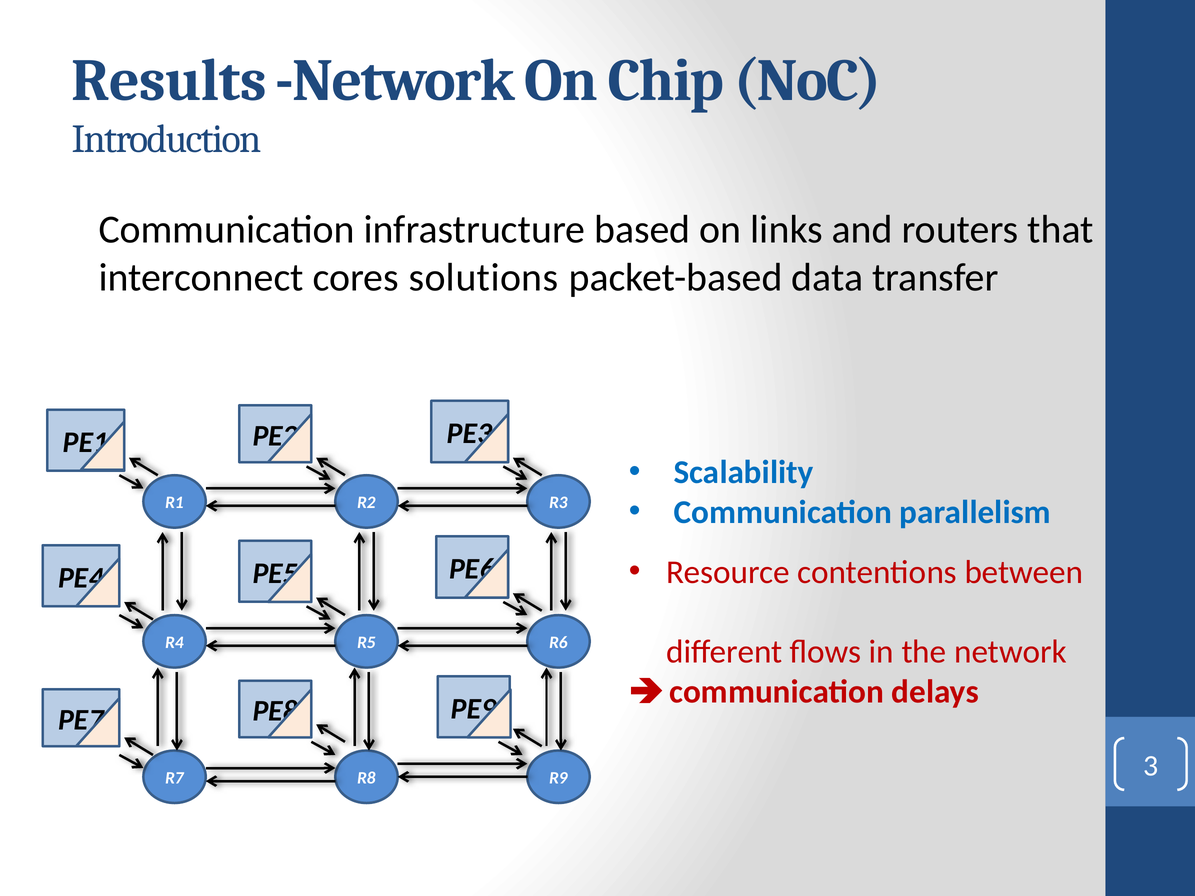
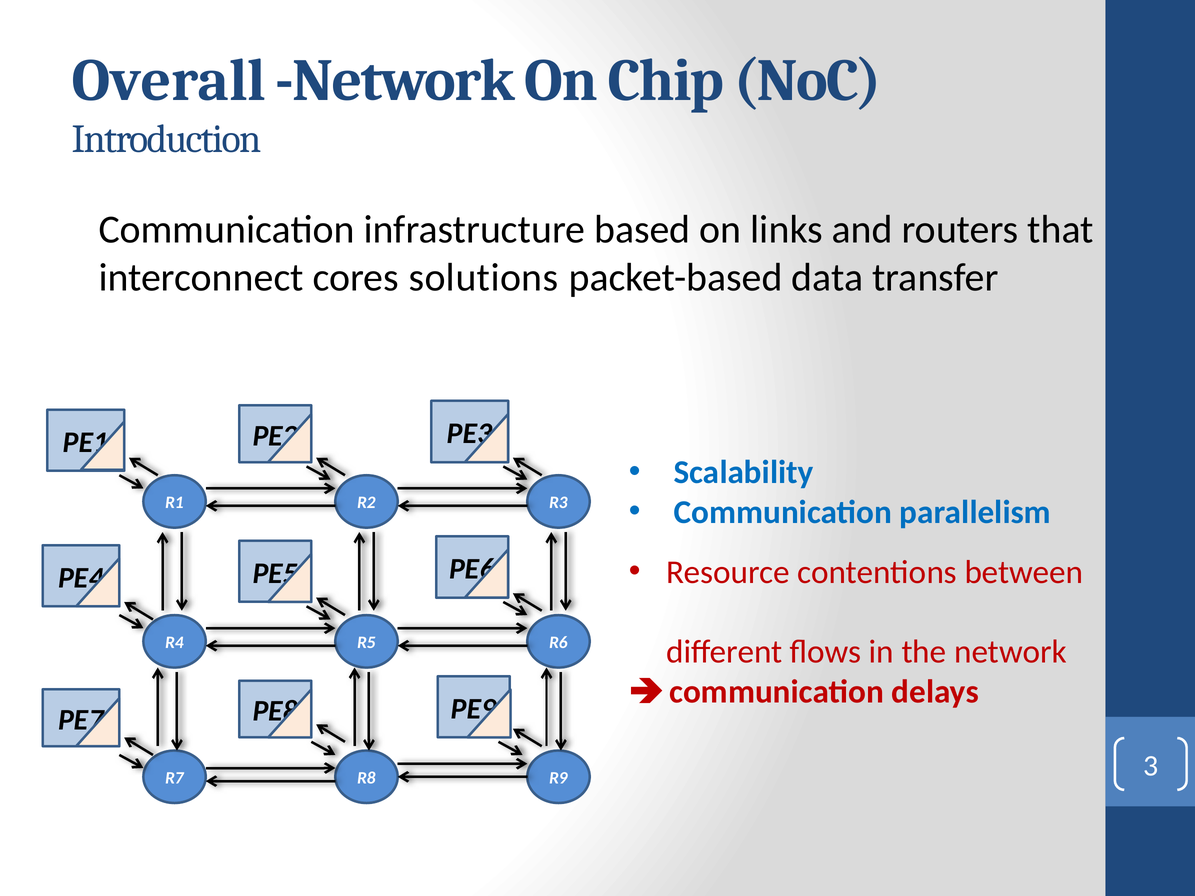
Results: Results -> Overall
